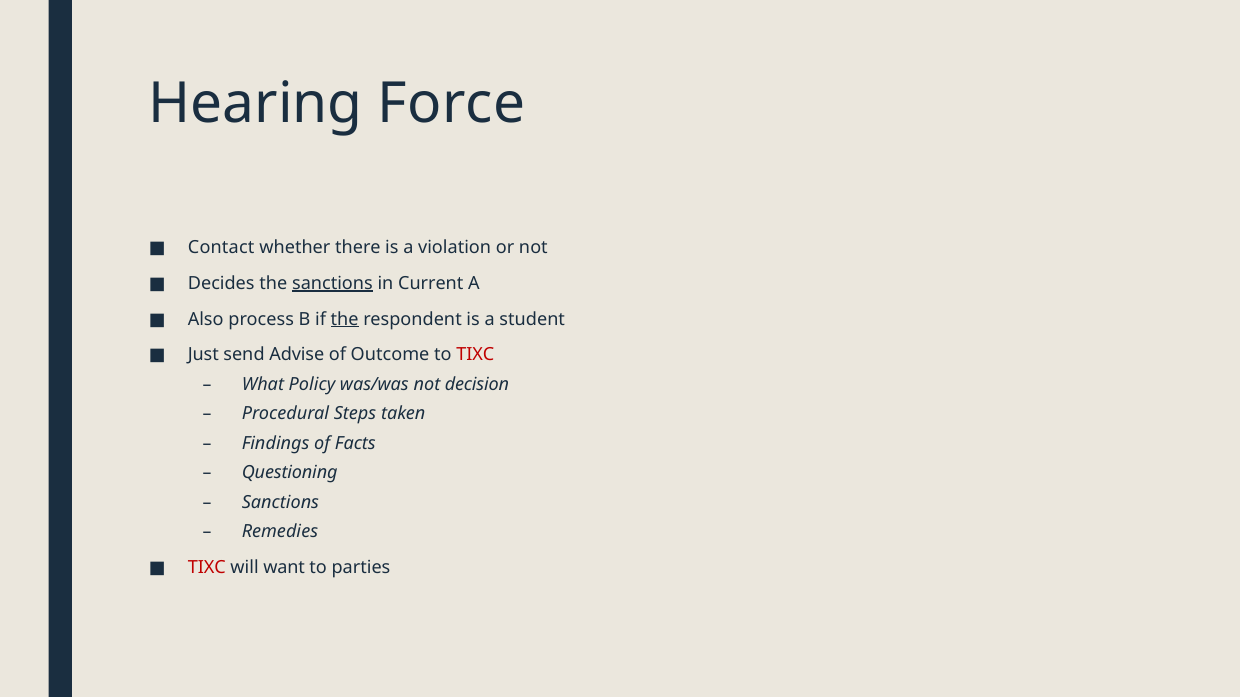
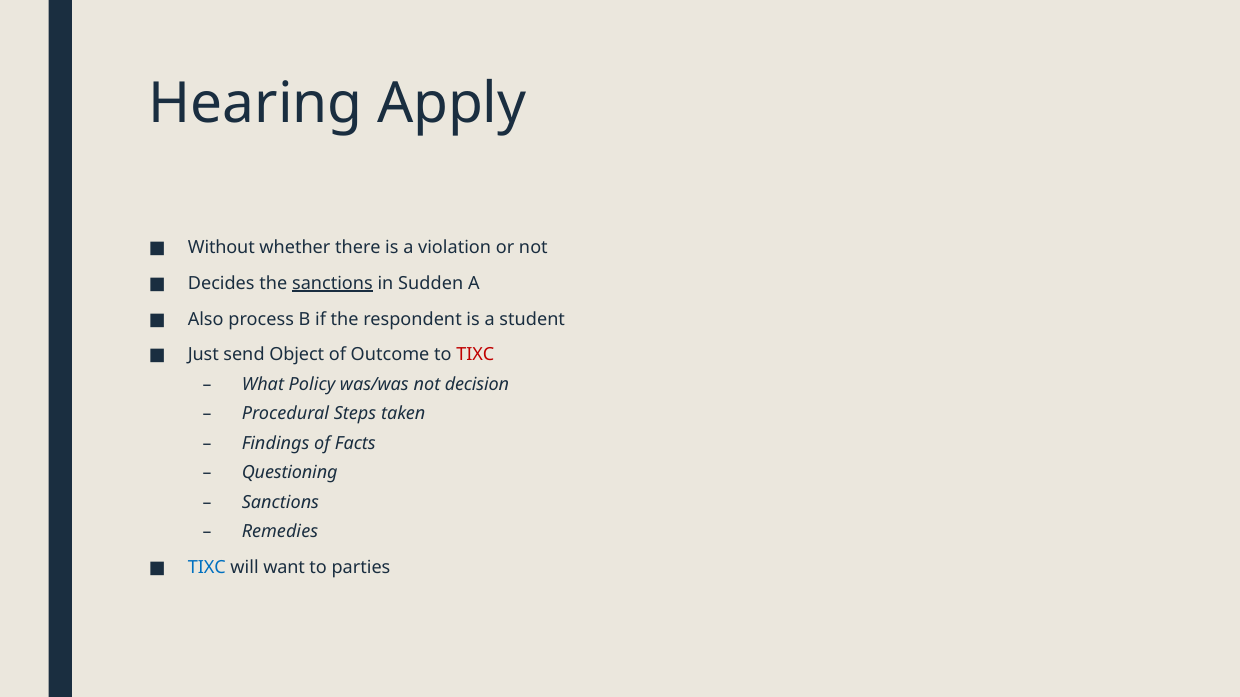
Force: Force -> Apply
Contact: Contact -> Without
Current: Current -> Sudden
the at (345, 319) underline: present -> none
Advise: Advise -> Object
TIXC at (207, 568) colour: red -> blue
